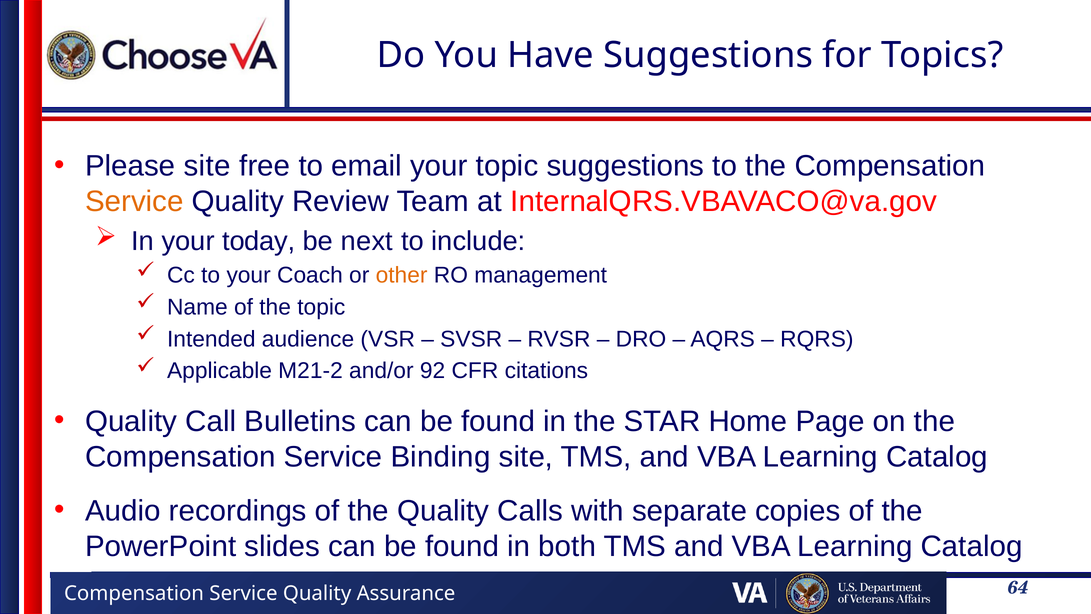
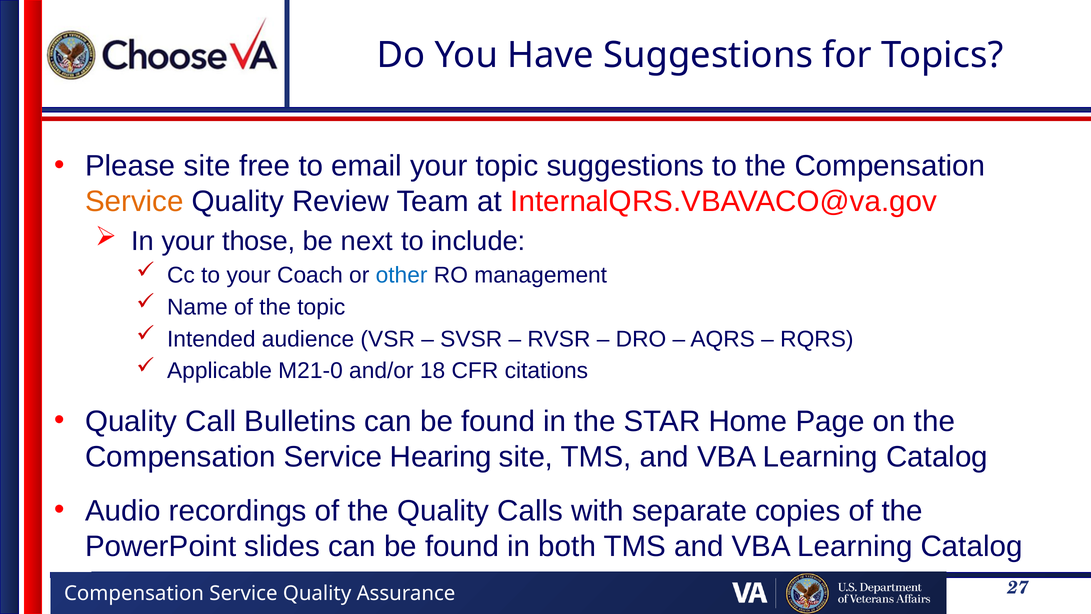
today: today -> those
other colour: orange -> blue
M21-2: M21-2 -> M21-0
92: 92 -> 18
Binding: Binding -> Hearing
64: 64 -> 27
